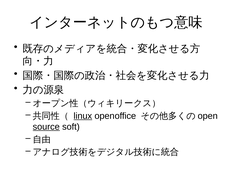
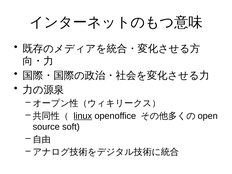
source underline: present -> none
